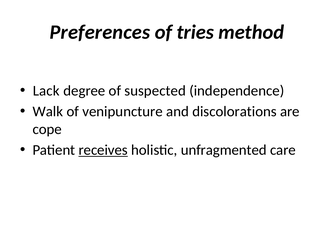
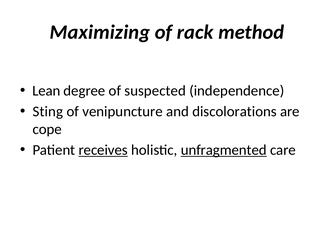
Preferences: Preferences -> Maximizing
tries: tries -> rack
Lack: Lack -> Lean
Walk: Walk -> Sting
unfragmented underline: none -> present
